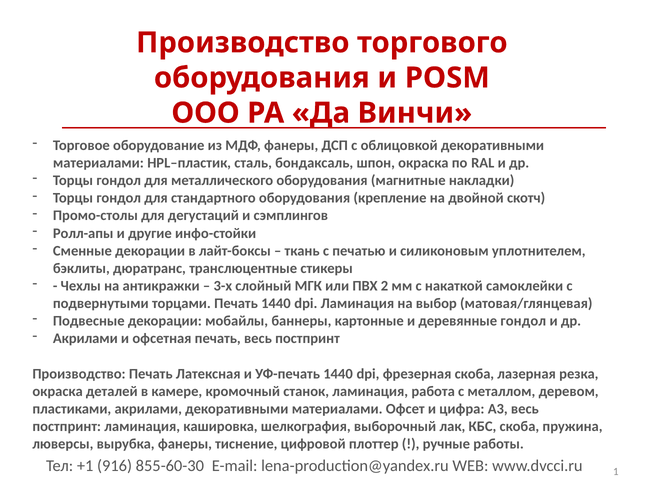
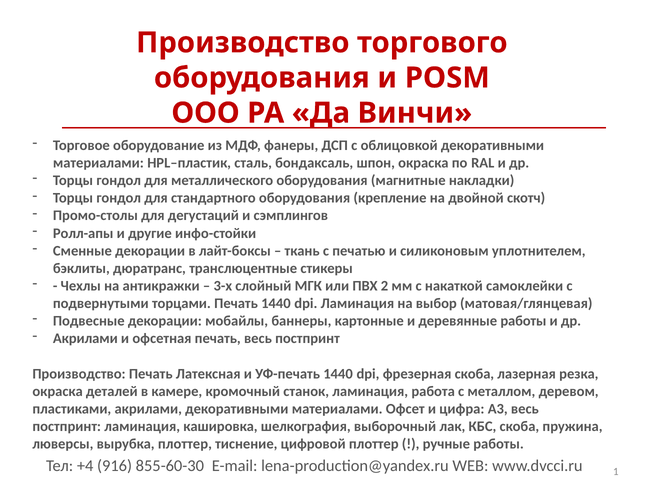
деревянные гондол: гондол -> работы
вырубка фанеры: фанеры -> плоттер
+1: +1 -> +4
